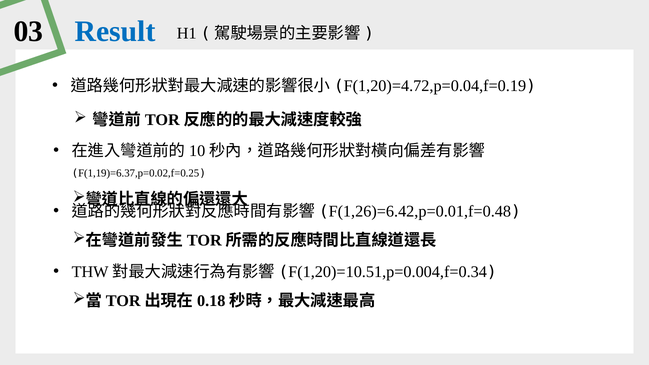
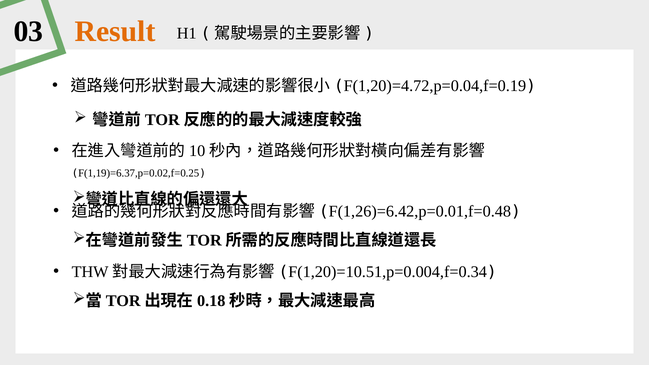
Result colour: blue -> orange
